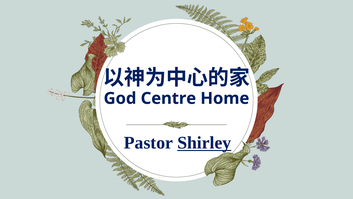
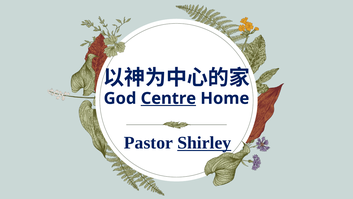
Centre underline: none -> present
